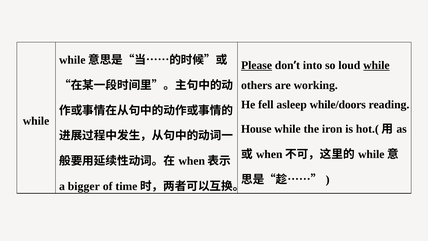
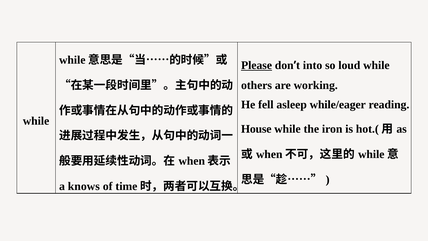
while at (376, 65) underline: present -> none
while/doors: while/doors -> while/eager
bigger: bigger -> knows
